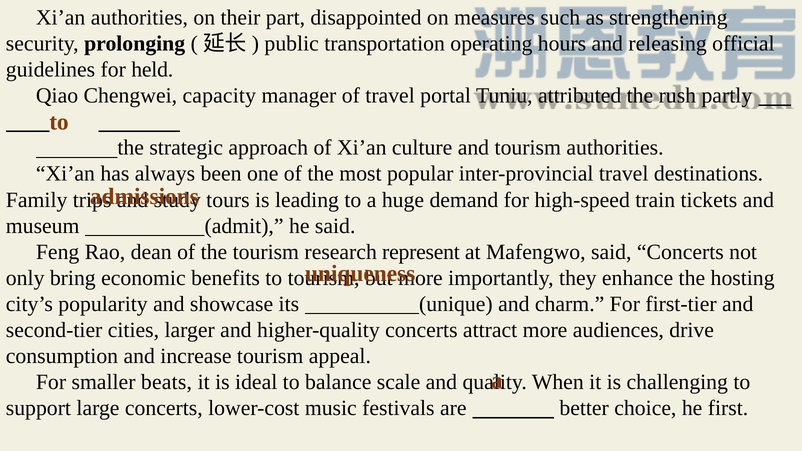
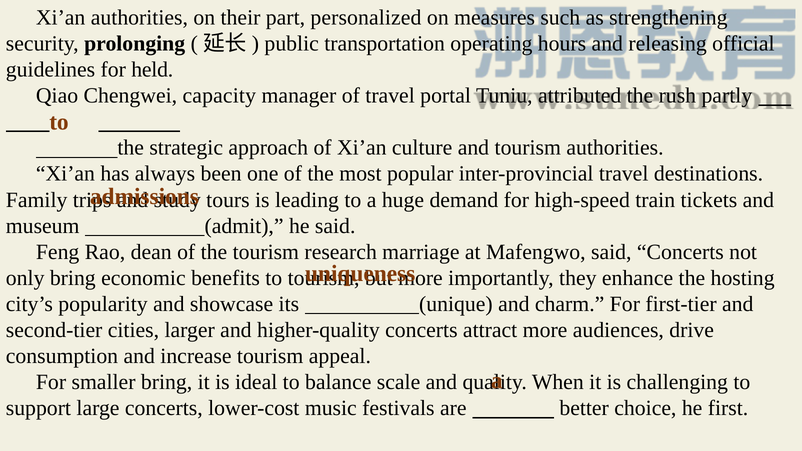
disappointed: disappointed -> personalized
represent: represent -> marriage
smaller beats: beats -> bring
